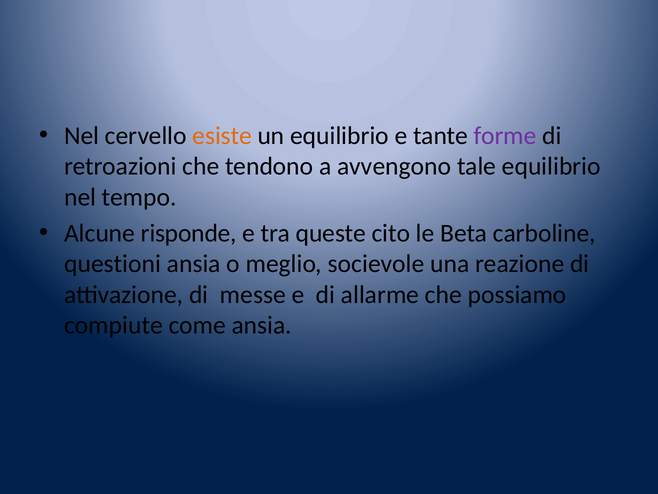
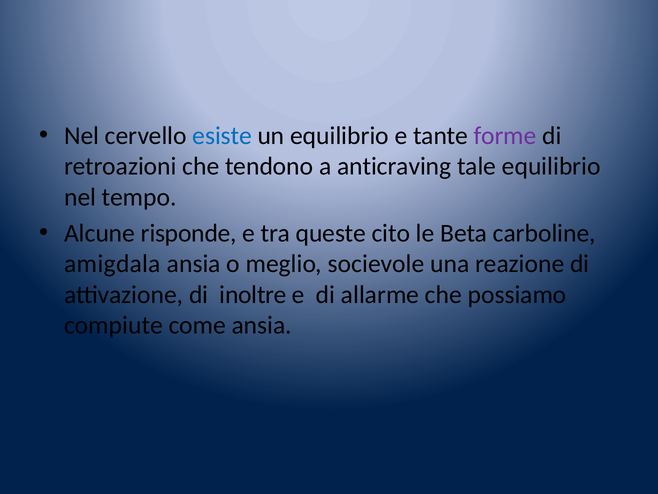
esiste colour: orange -> blue
avvengono: avvengono -> anticraving
questioni: questioni -> amigdala
messe: messe -> inoltre
